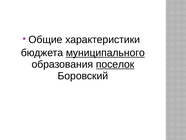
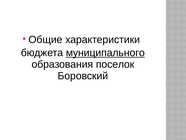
поселок underline: present -> none
